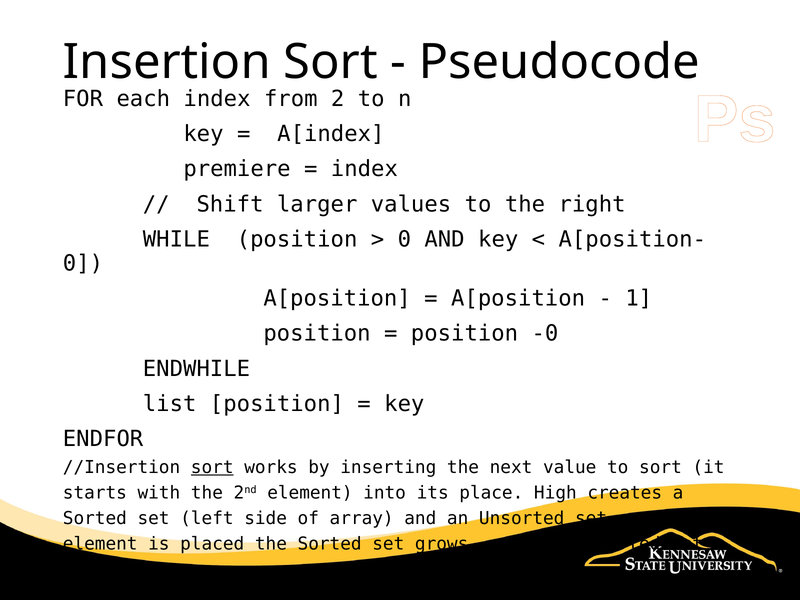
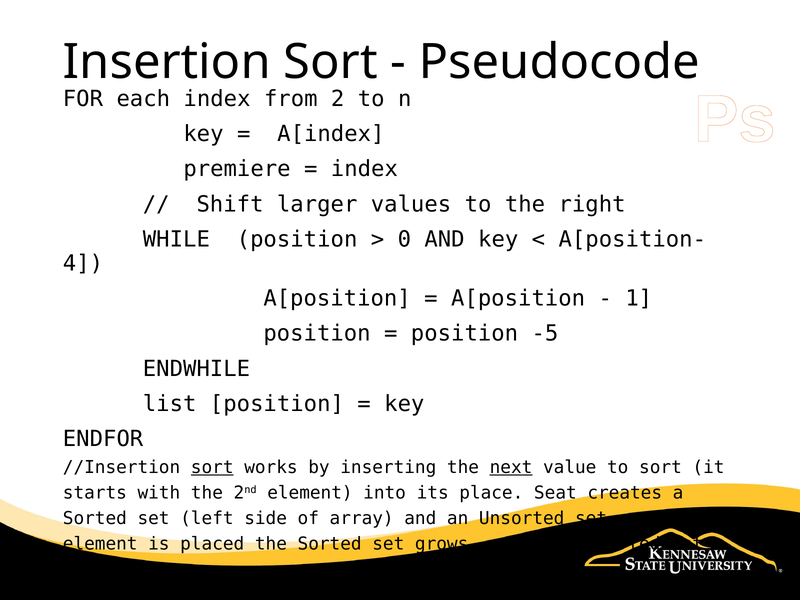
0 at (83, 263): 0 -> 4
-0: -0 -> -5
next underline: none -> present
High: High -> Seat
